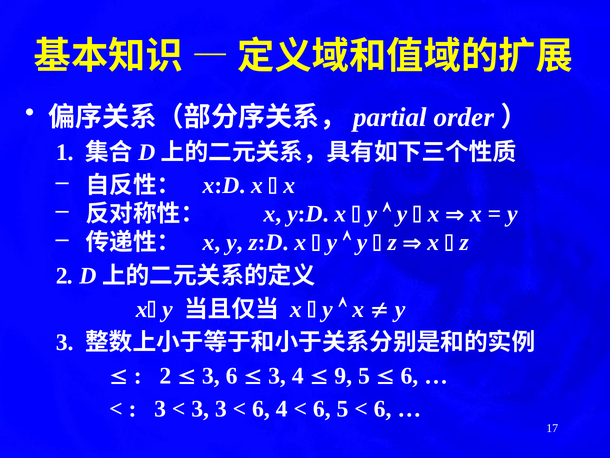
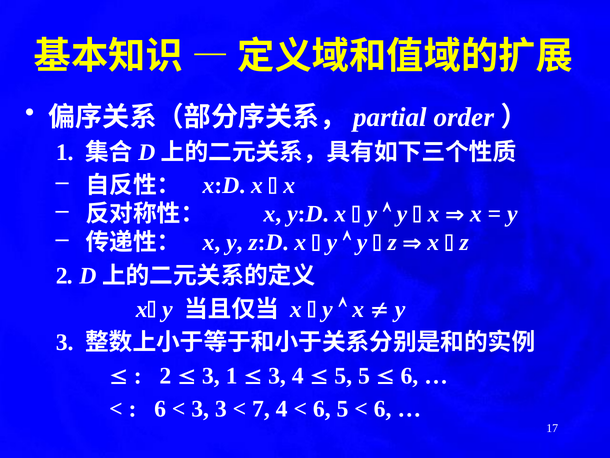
3 6: 6 -> 1
9 at (343, 375): 9 -> 5
3 at (160, 409): 3 -> 6
6 at (261, 409): 6 -> 7
